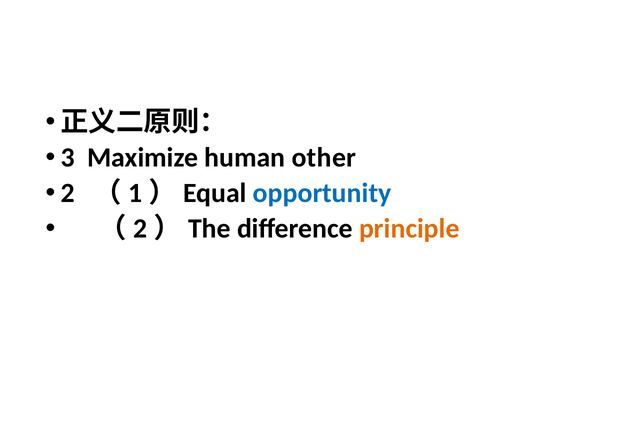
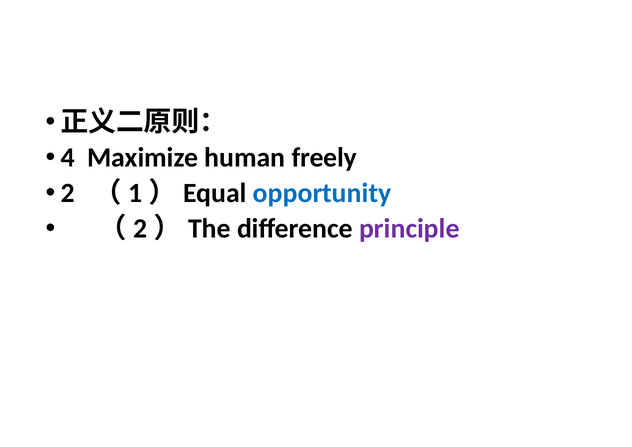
3: 3 -> 4
other: other -> freely
principle colour: orange -> purple
